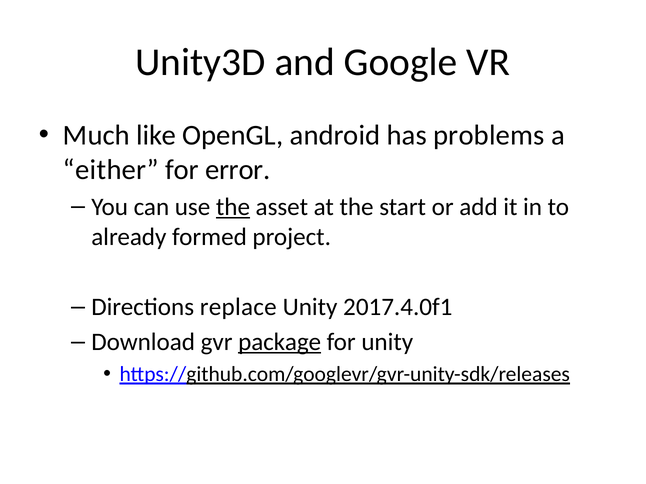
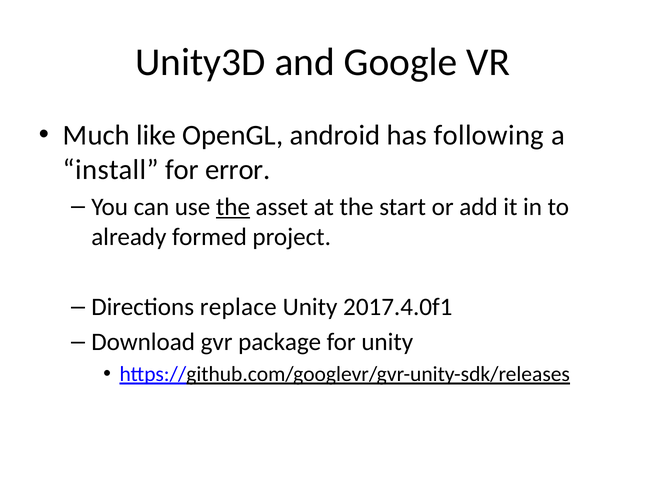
problems: problems -> following
either: either -> install
package underline: present -> none
